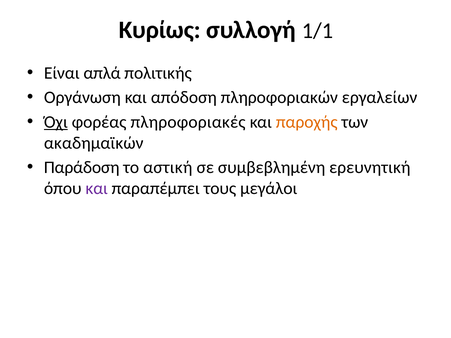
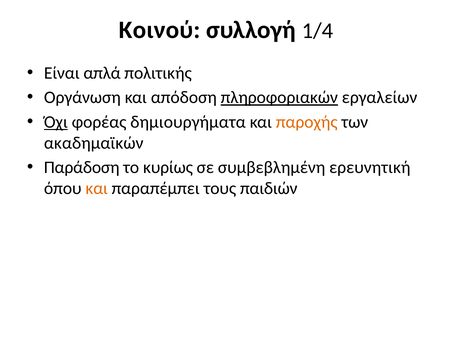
Κυρίως: Κυρίως -> Κοινού
1/1: 1/1 -> 1/4
πληροφοριακών underline: none -> present
πληροφοριακές: πληροφοριακές -> δημιουργήματα
αστική: αστική -> κυρίως
και at (97, 189) colour: purple -> orange
μεγάλοι: μεγάλοι -> παιδιών
